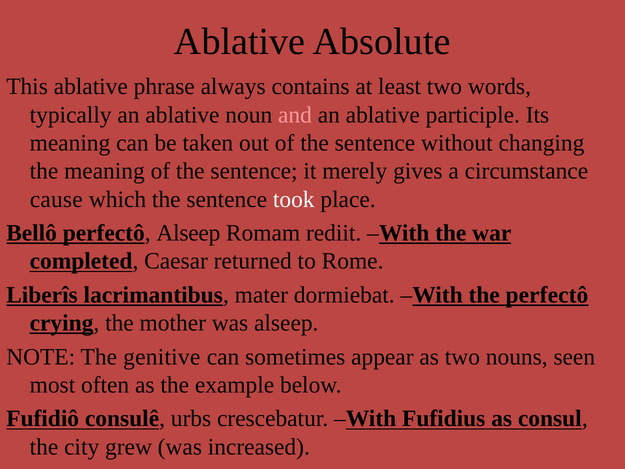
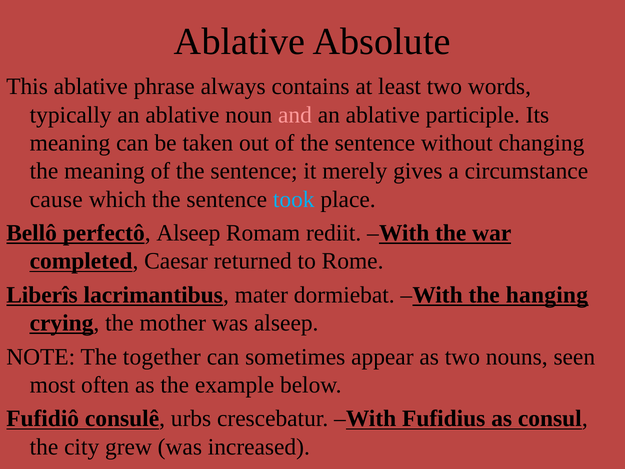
took colour: white -> light blue
the perfectô: perfectô -> hanging
genitive: genitive -> together
